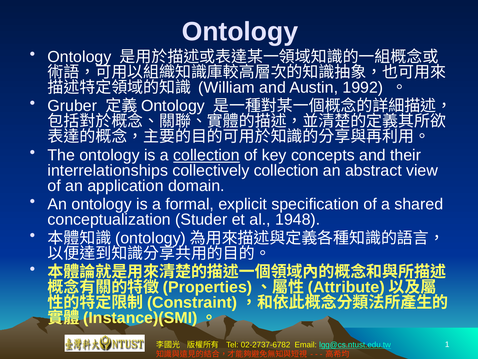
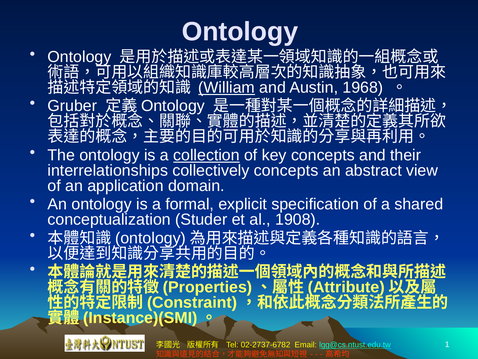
William underline: none -> present
1992: 1992 -> 1968
collectively collection: collection -> concepts
1948: 1948 -> 1908
